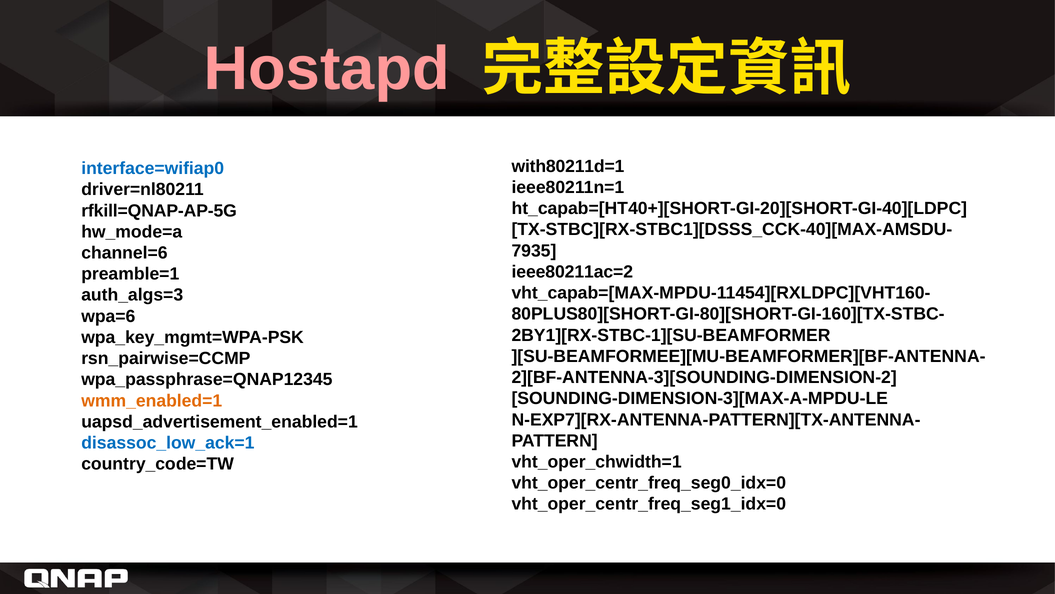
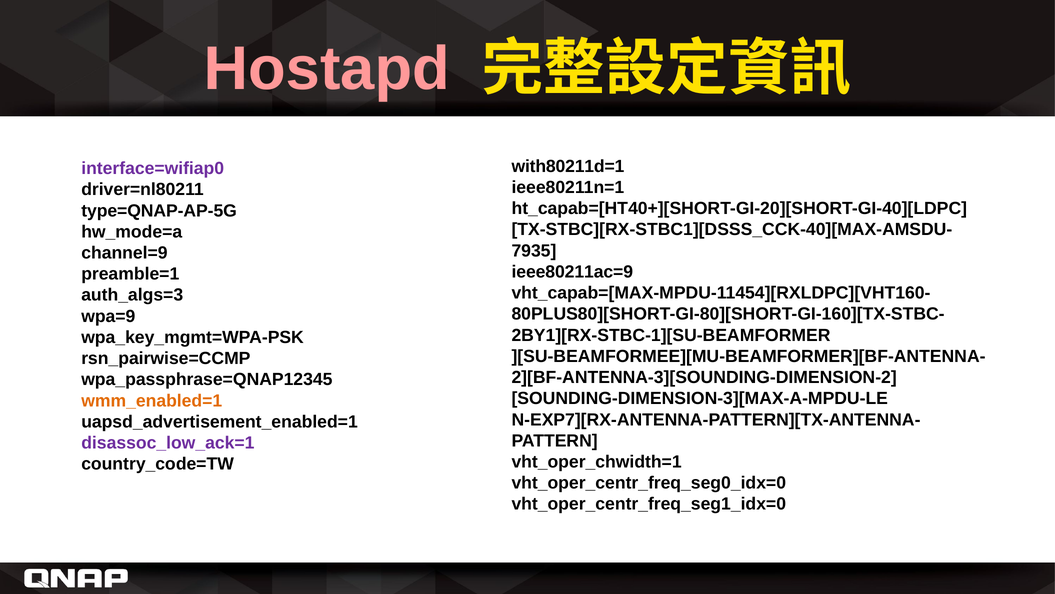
interface=wifiap0 colour: blue -> purple
rfkill=QNAP-AP-5G: rfkill=QNAP-AP-5G -> type=QNAP-AP-5G
channel=6: channel=6 -> channel=9
ieee80211ac=2: ieee80211ac=2 -> ieee80211ac=9
wpa=6: wpa=6 -> wpa=9
disassoc_low_ack=1 colour: blue -> purple
